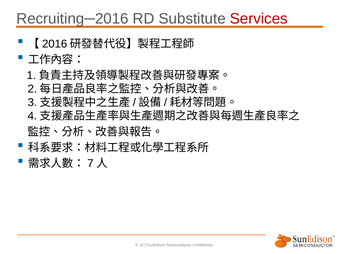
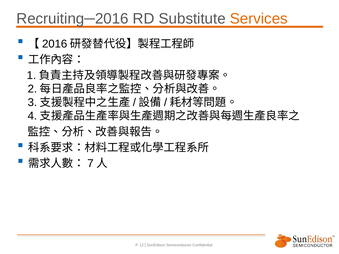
Services colour: red -> orange
